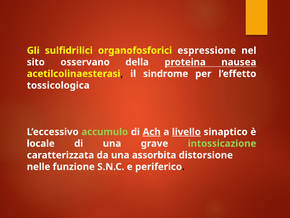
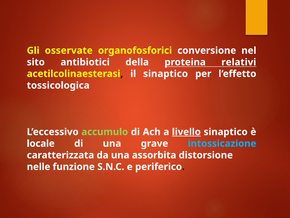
sulfidrilici: sulfidrilici -> osservate
espressione: espressione -> conversione
osservano: osservano -> antibiotici
nausea: nausea -> relativi
il sindrome: sindrome -> sinaptico
Ach underline: present -> none
intossicazione colour: light green -> light blue
